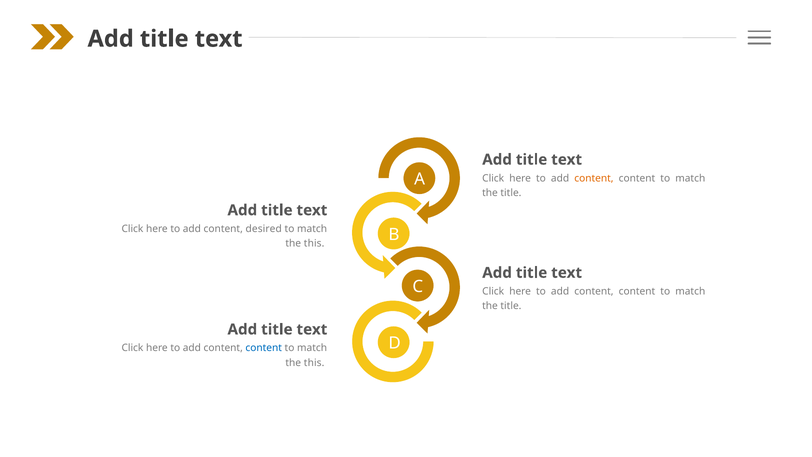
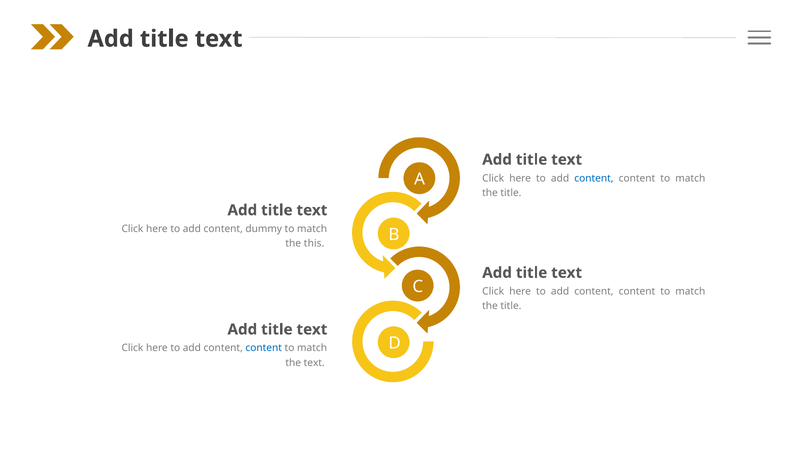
content at (594, 178) colour: orange -> blue
desired: desired -> dummy
this at (314, 362): this -> text
